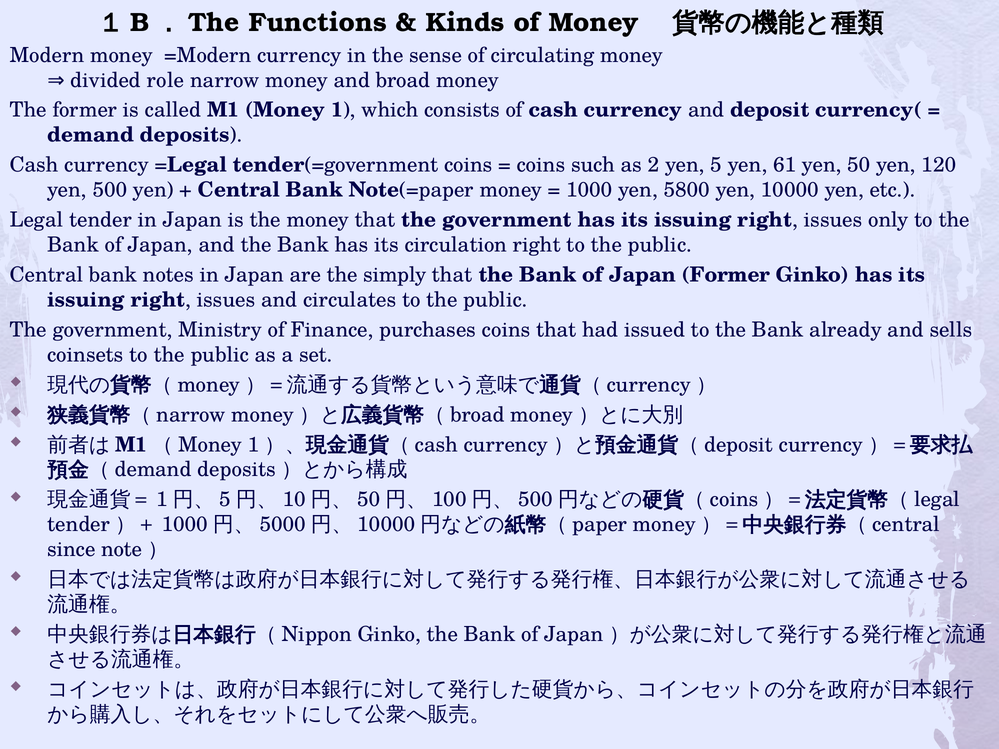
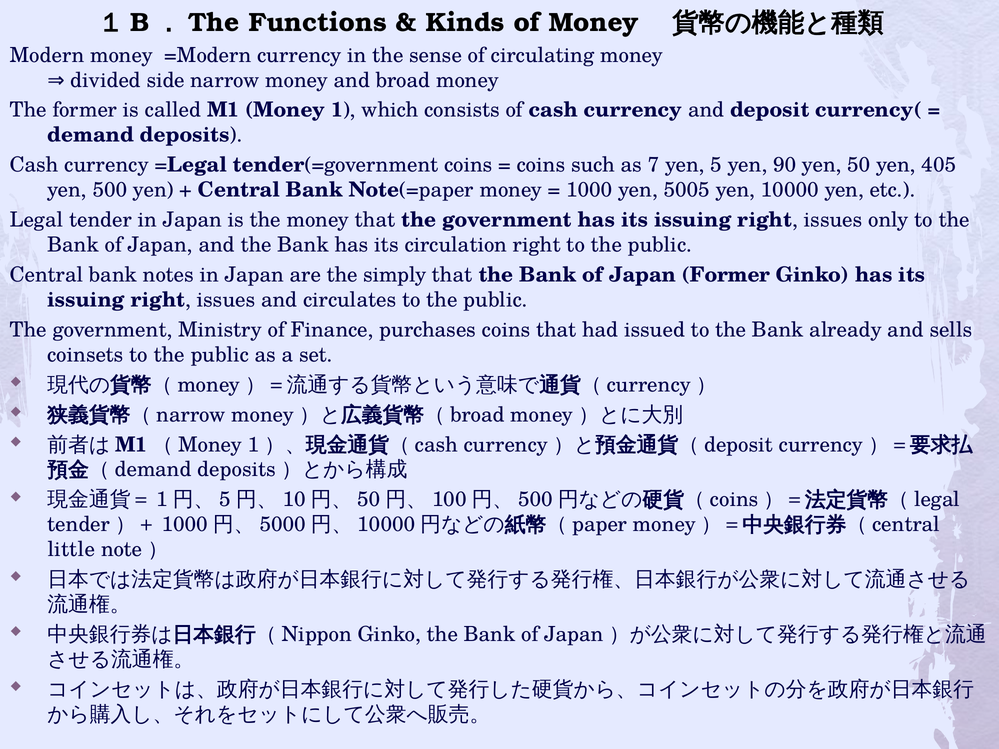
role: role -> side
2: 2 -> 7
61: 61 -> 90
120: 120 -> 405
5800: 5800 -> 5005
since: since -> little
